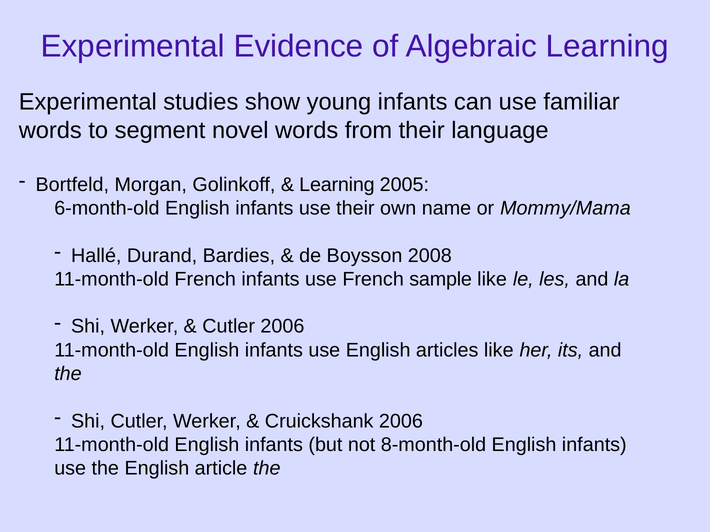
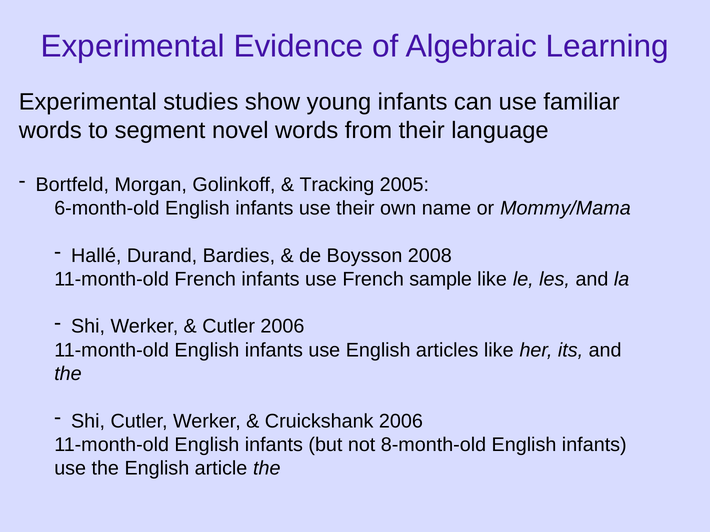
Learning at (337, 185): Learning -> Tracking
